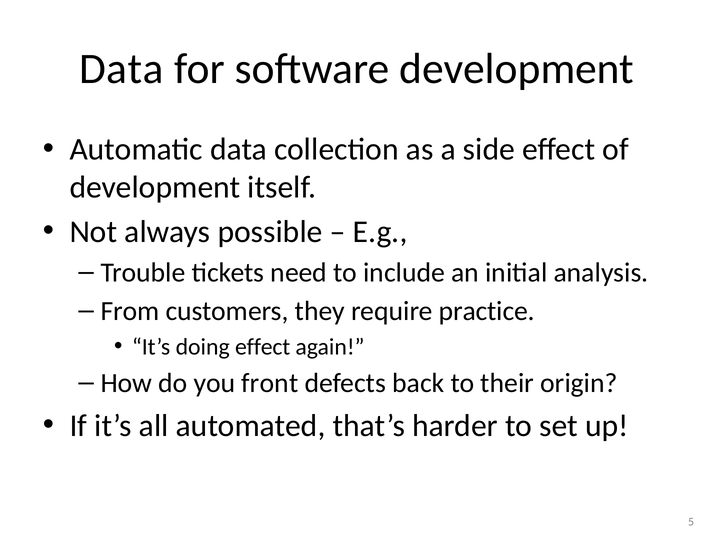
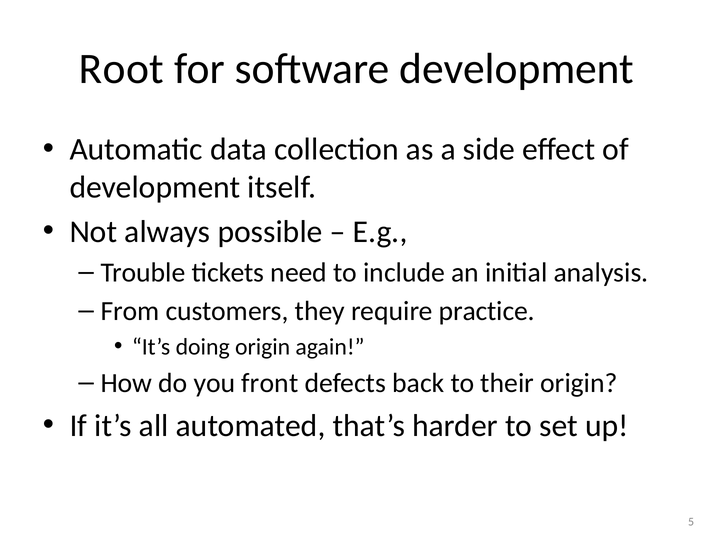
Data at (121, 69): Data -> Root
doing effect: effect -> origin
